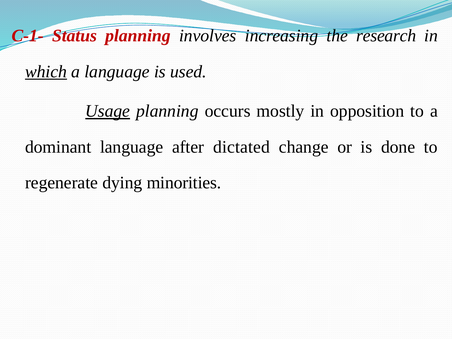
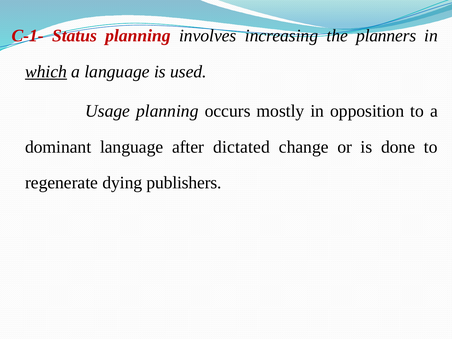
research: research -> planners
Usage underline: present -> none
minorities: minorities -> publishers
